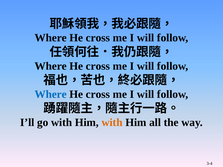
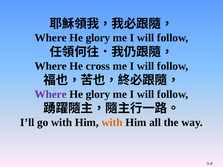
cross at (98, 38): cross -> glory
Where at (51, 94) colour: blue -> purple
cross at (98, 94): cross -> glory
